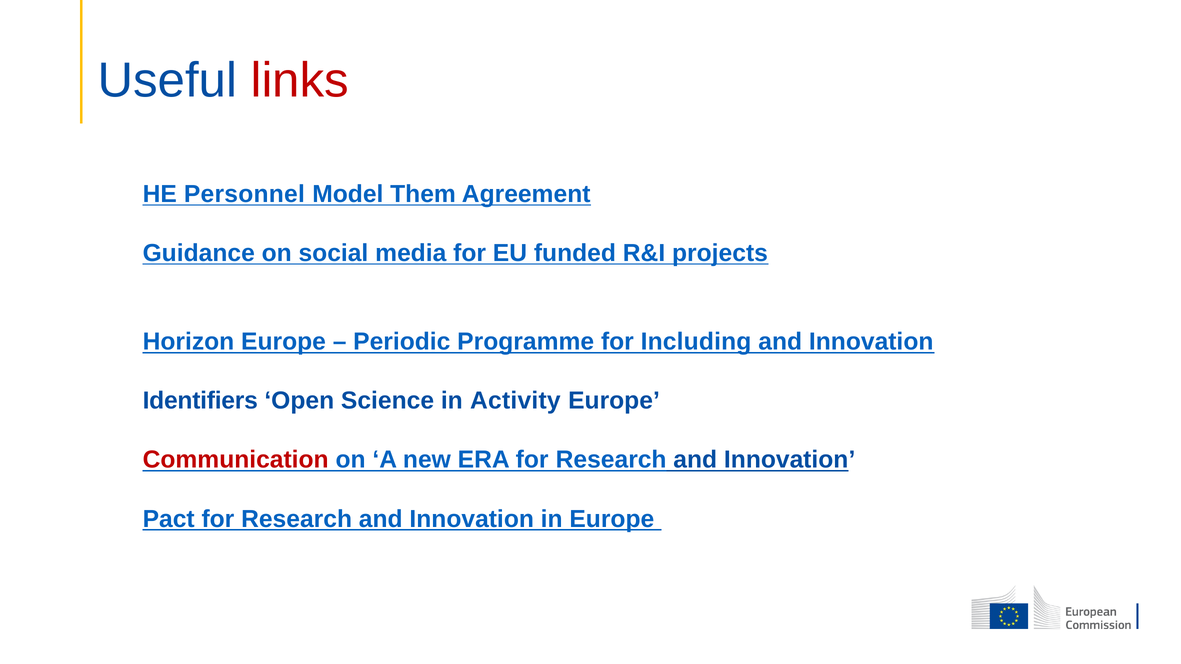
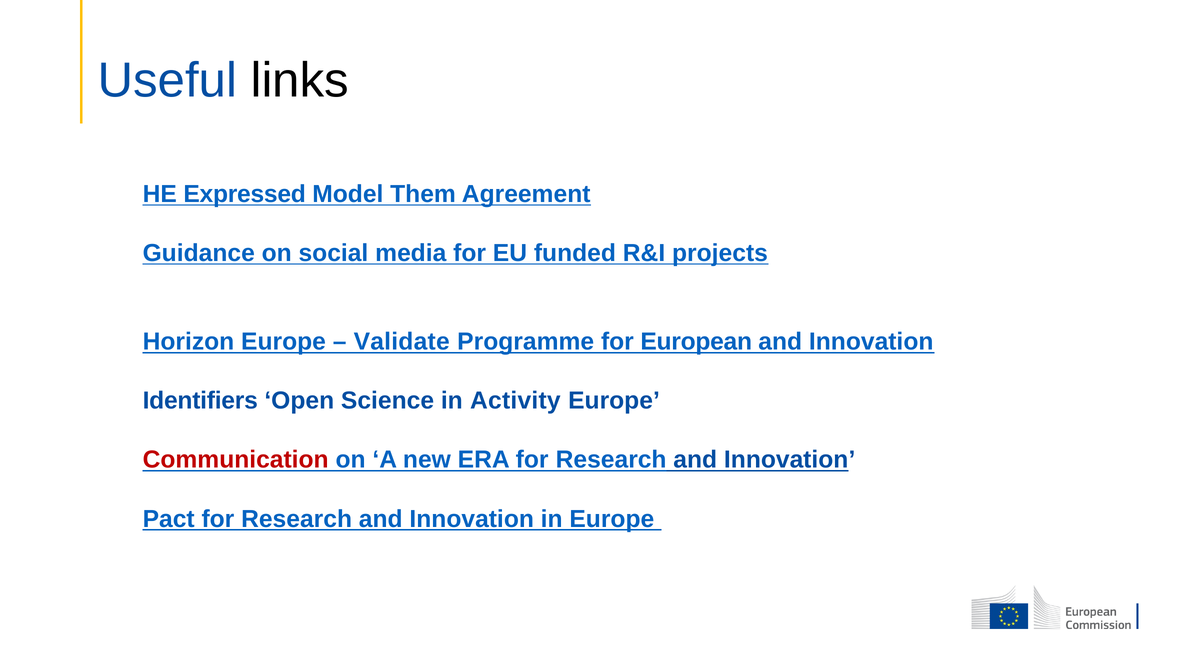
links colour: red -> black
Personnel: Personnel -> Expressed
Periodic: Periodic -> Validate
Including: Including -> European
